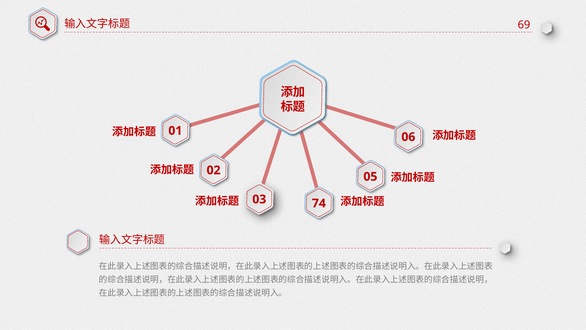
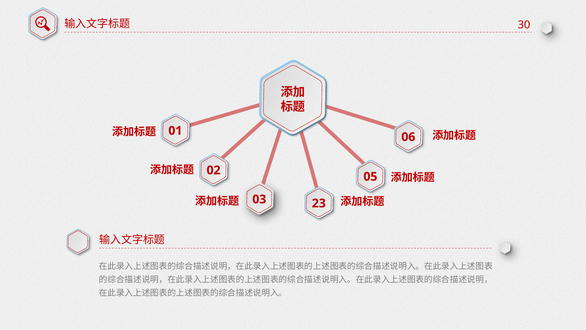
69: 69 -> 30
74: 74 -> 23
